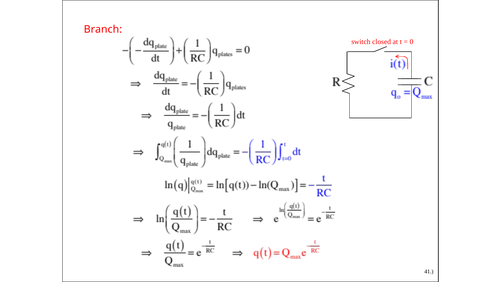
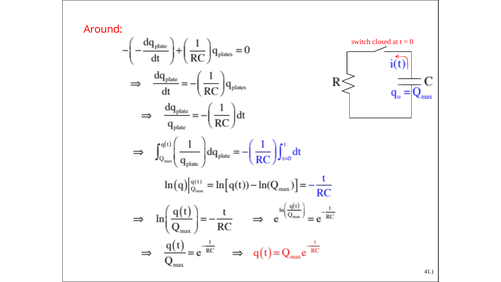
Branch: Branch -> Around
